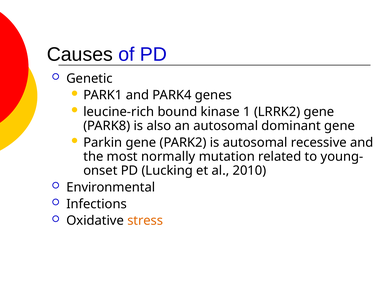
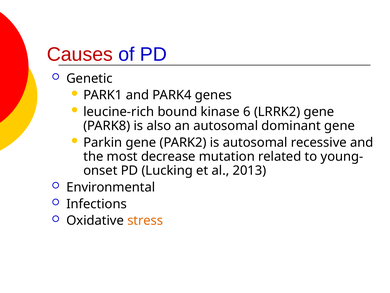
Causes colour: black -> red
1: 1 -> 6
normally: normally -> decrease
2010: 2010 -> 2013
